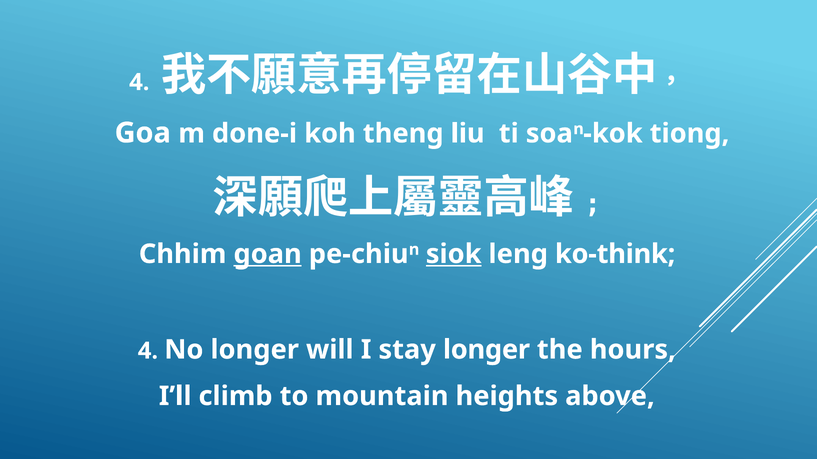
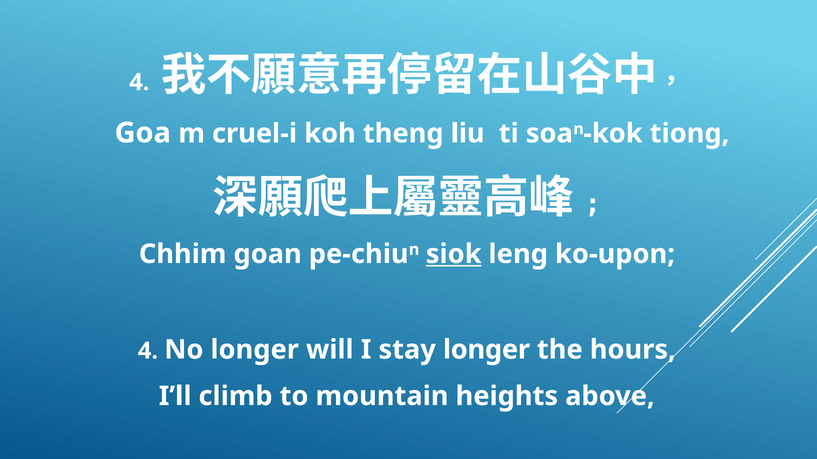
done-i: done-i -> cruel-i
goan underline: present -> none
ko-think: ko-think -> ko-upon
